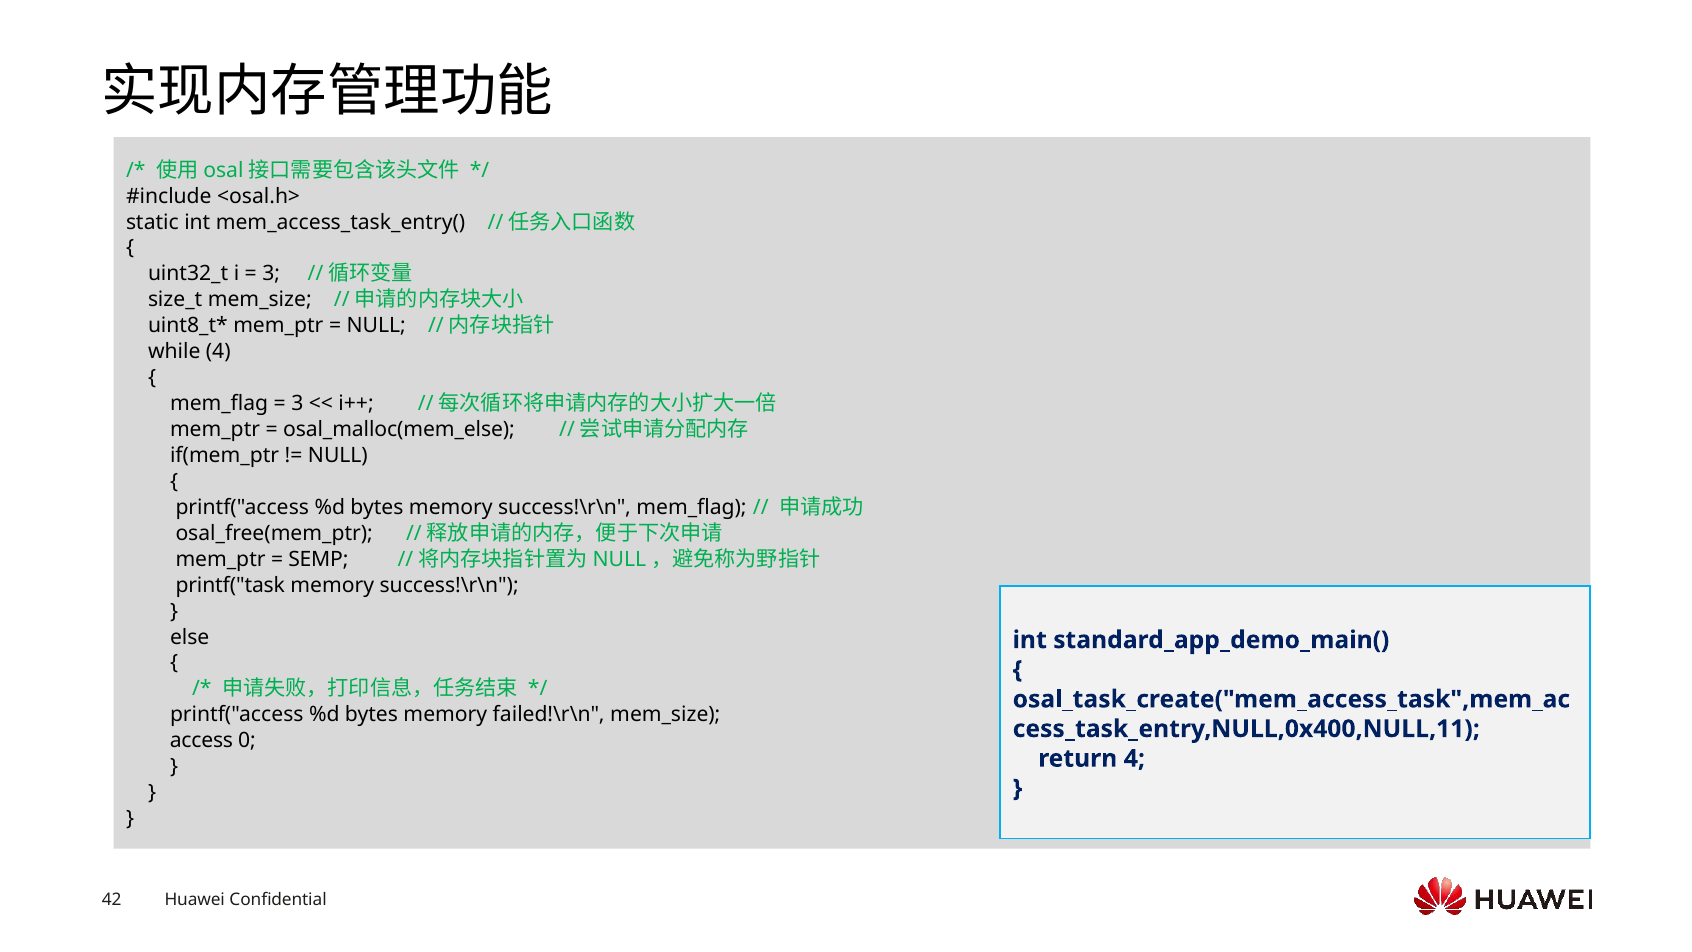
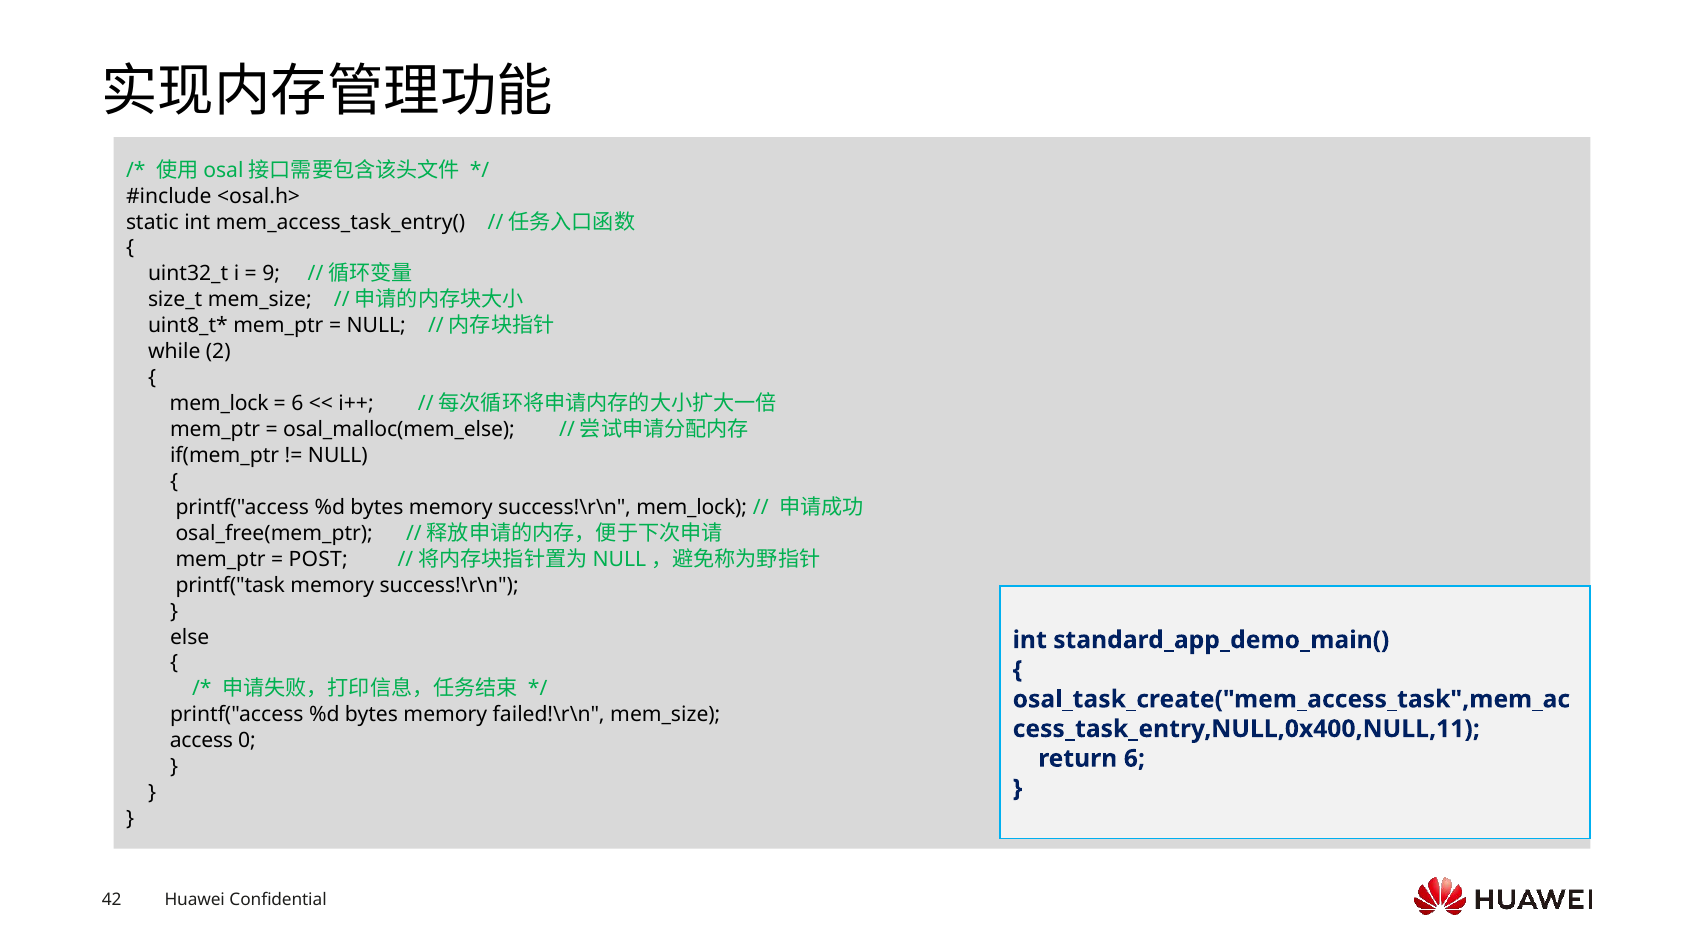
3 at (271, 274): 3 -> 9
while 4: 4 -> 2
mem_flag at (219, 403): mem_flag -> mem_lock
3 at (297, 403): 3 -> 6
success!\r\n mem_flag: mem_flag -> mem_lock
SEMP: SEMP -> POST
return 4: 4 -> 6
